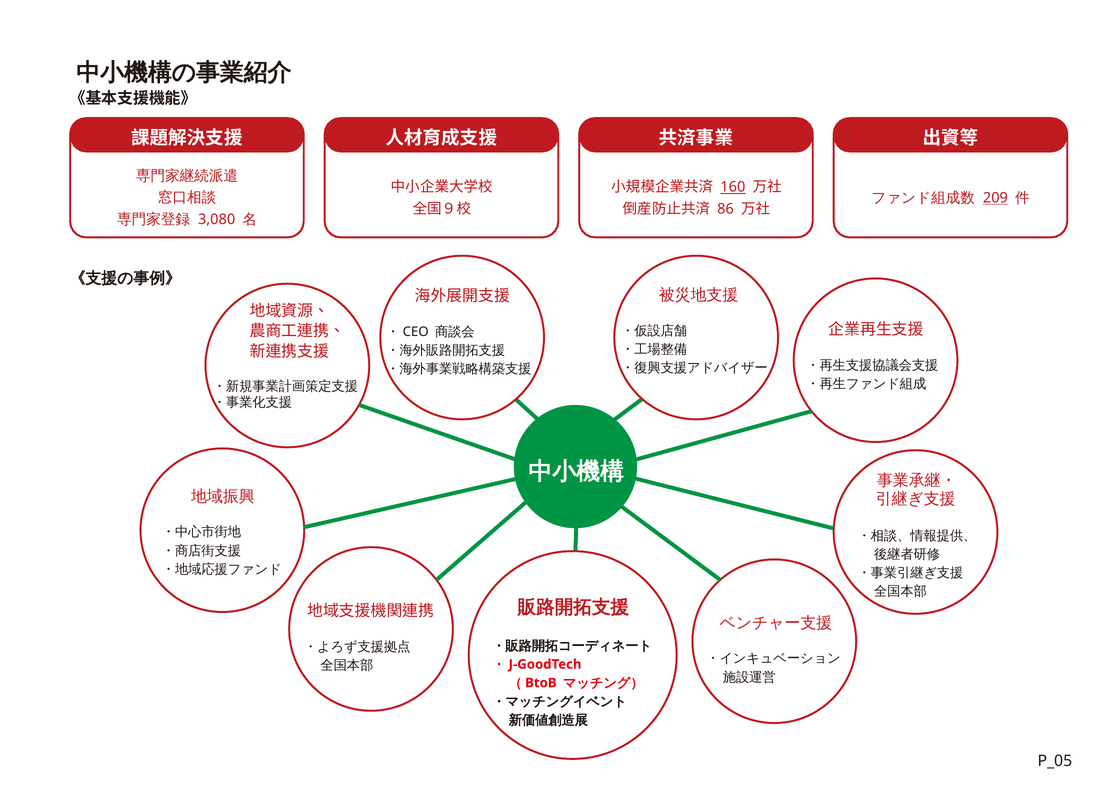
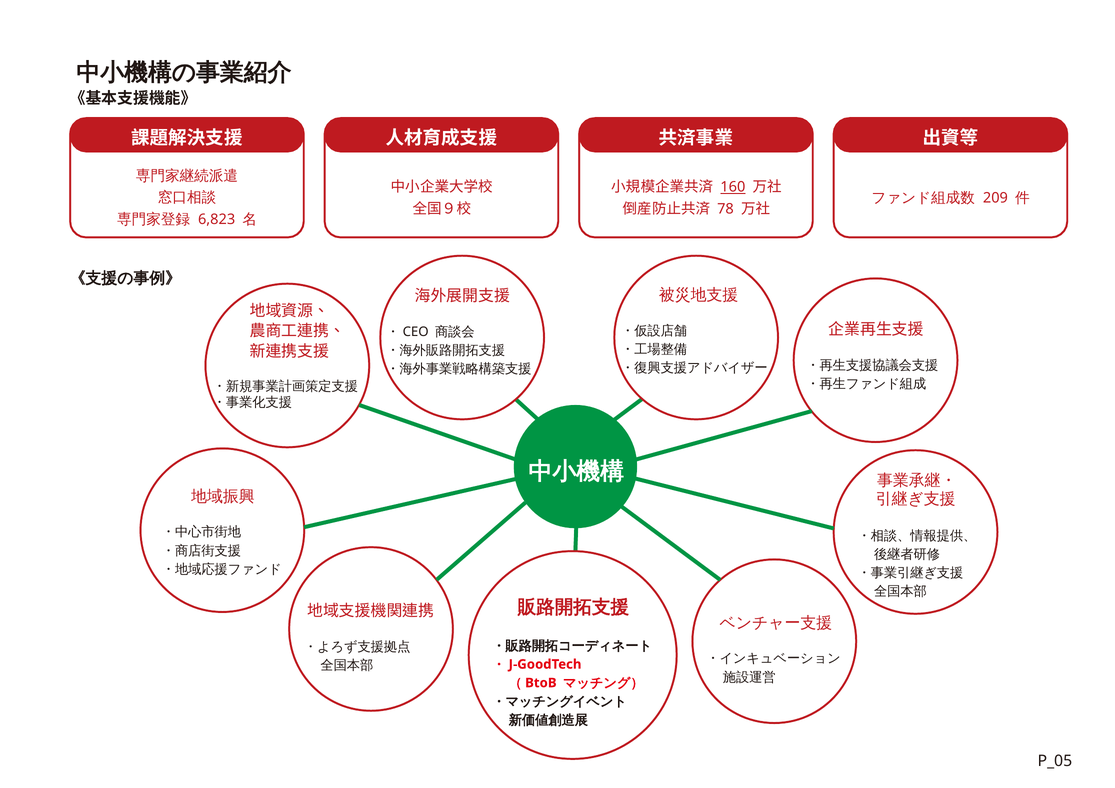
209 underline: present -> none
86: 86 -> 78
3,080: 3,080 -> 6,823
